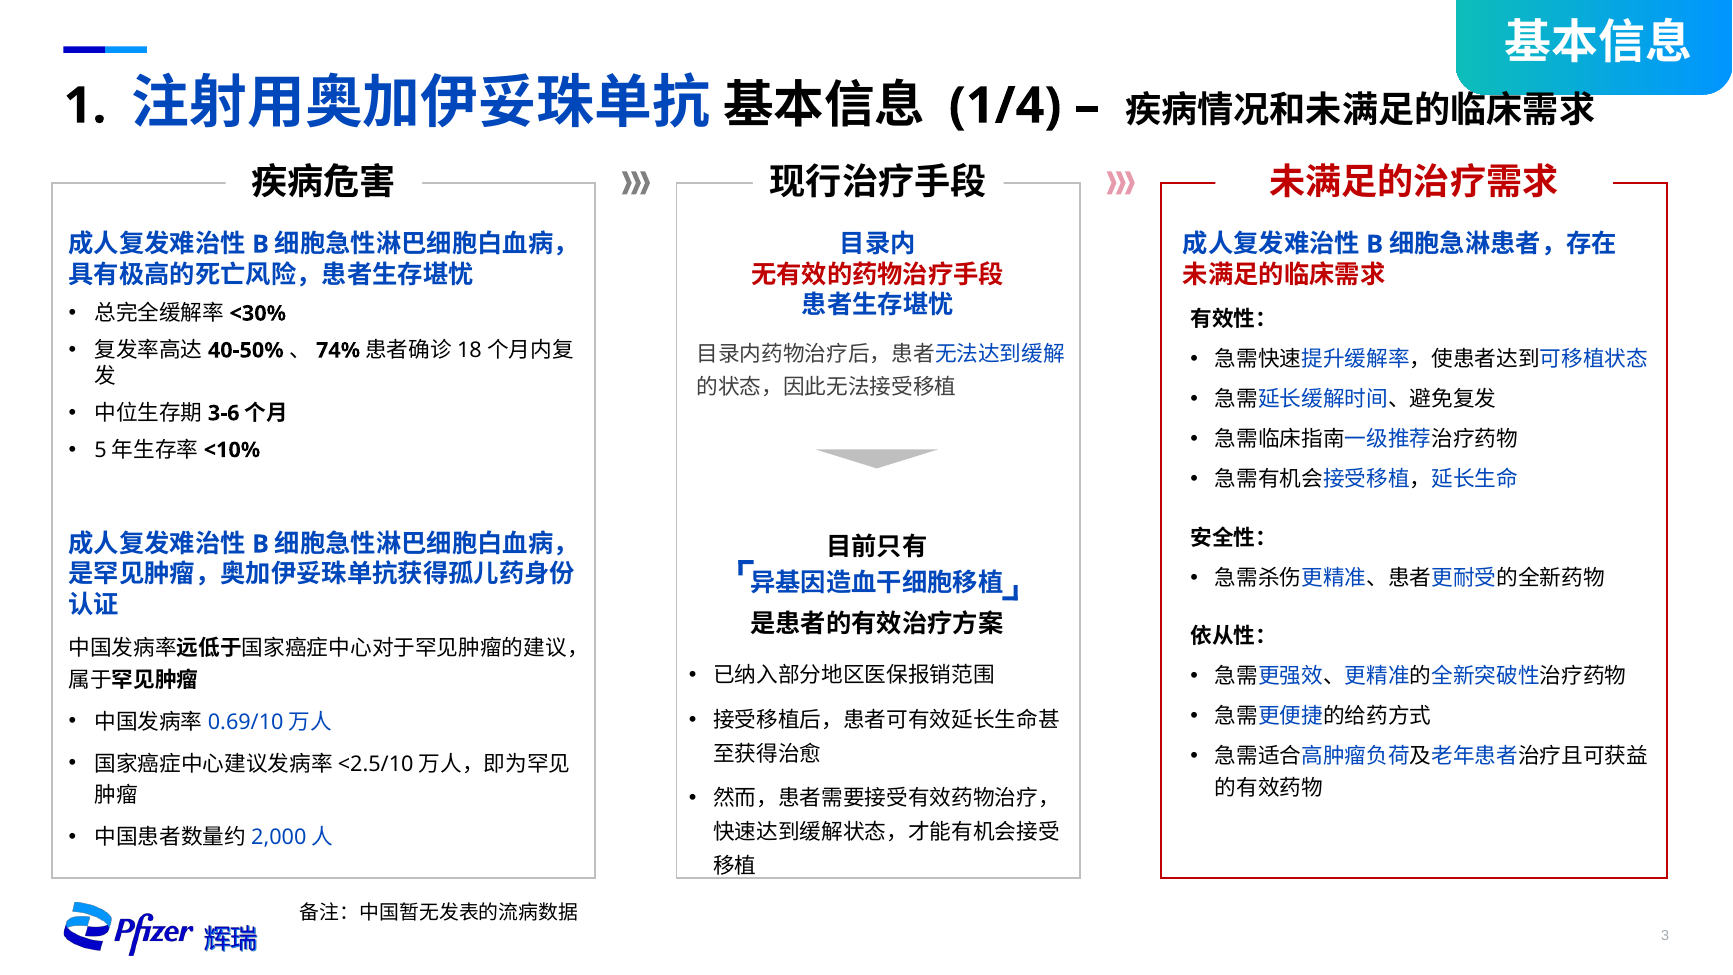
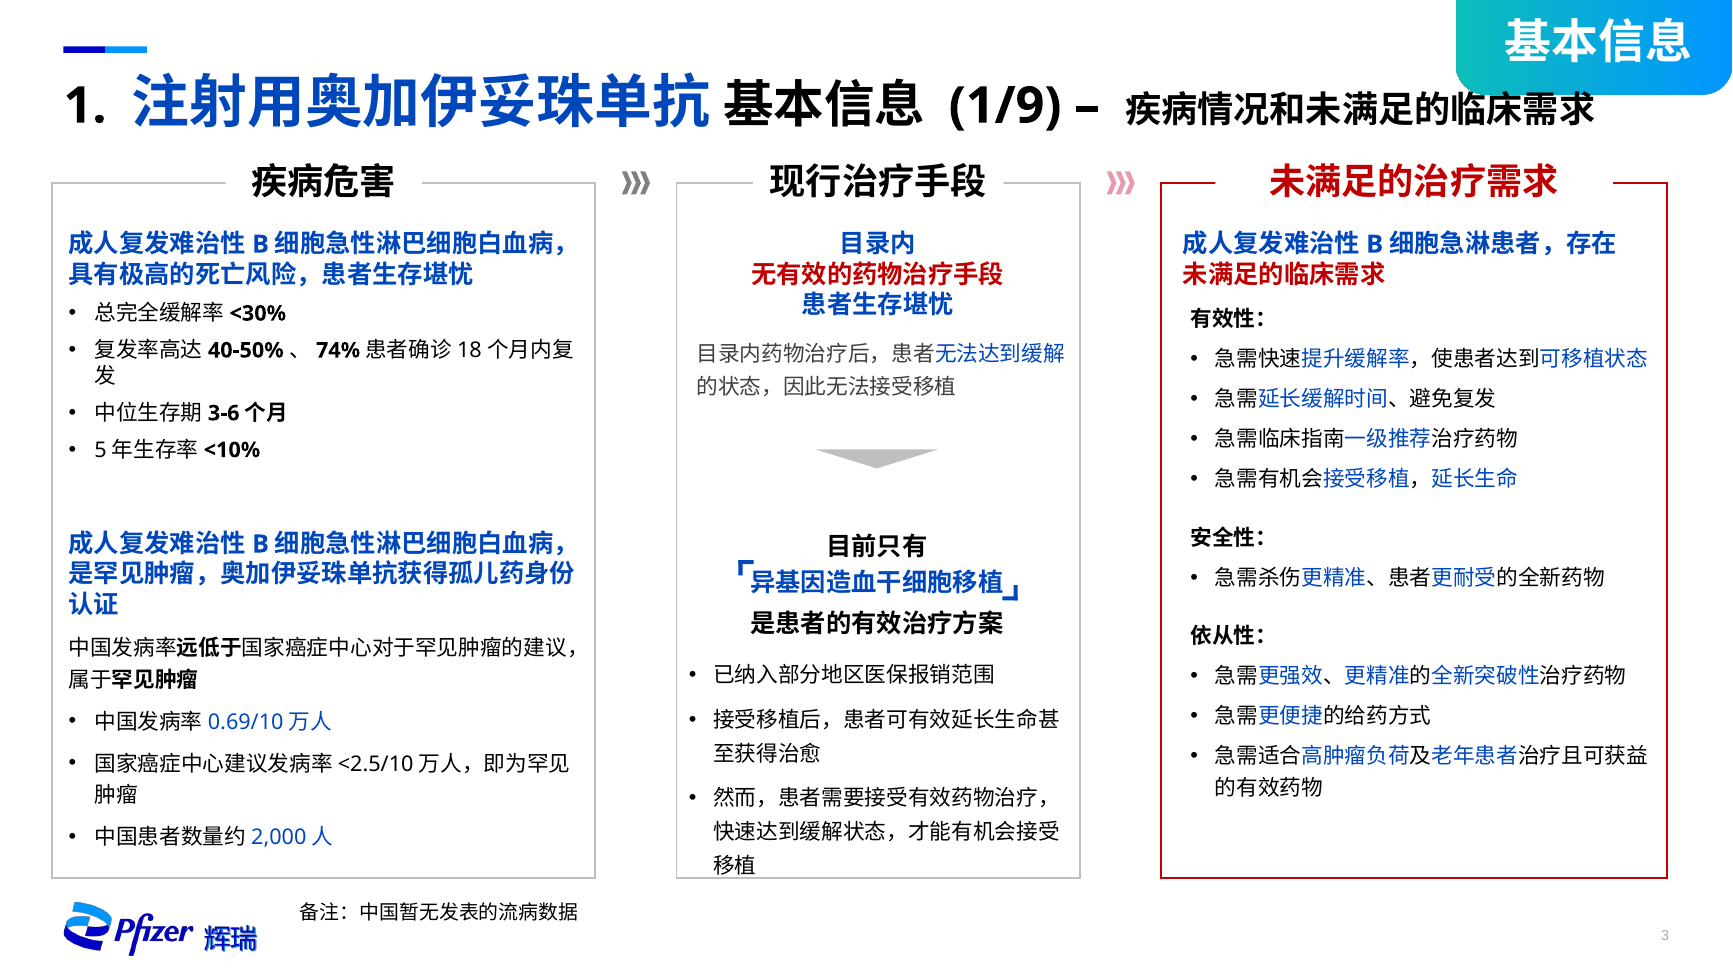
1/4: 1/4 -> 1/9
